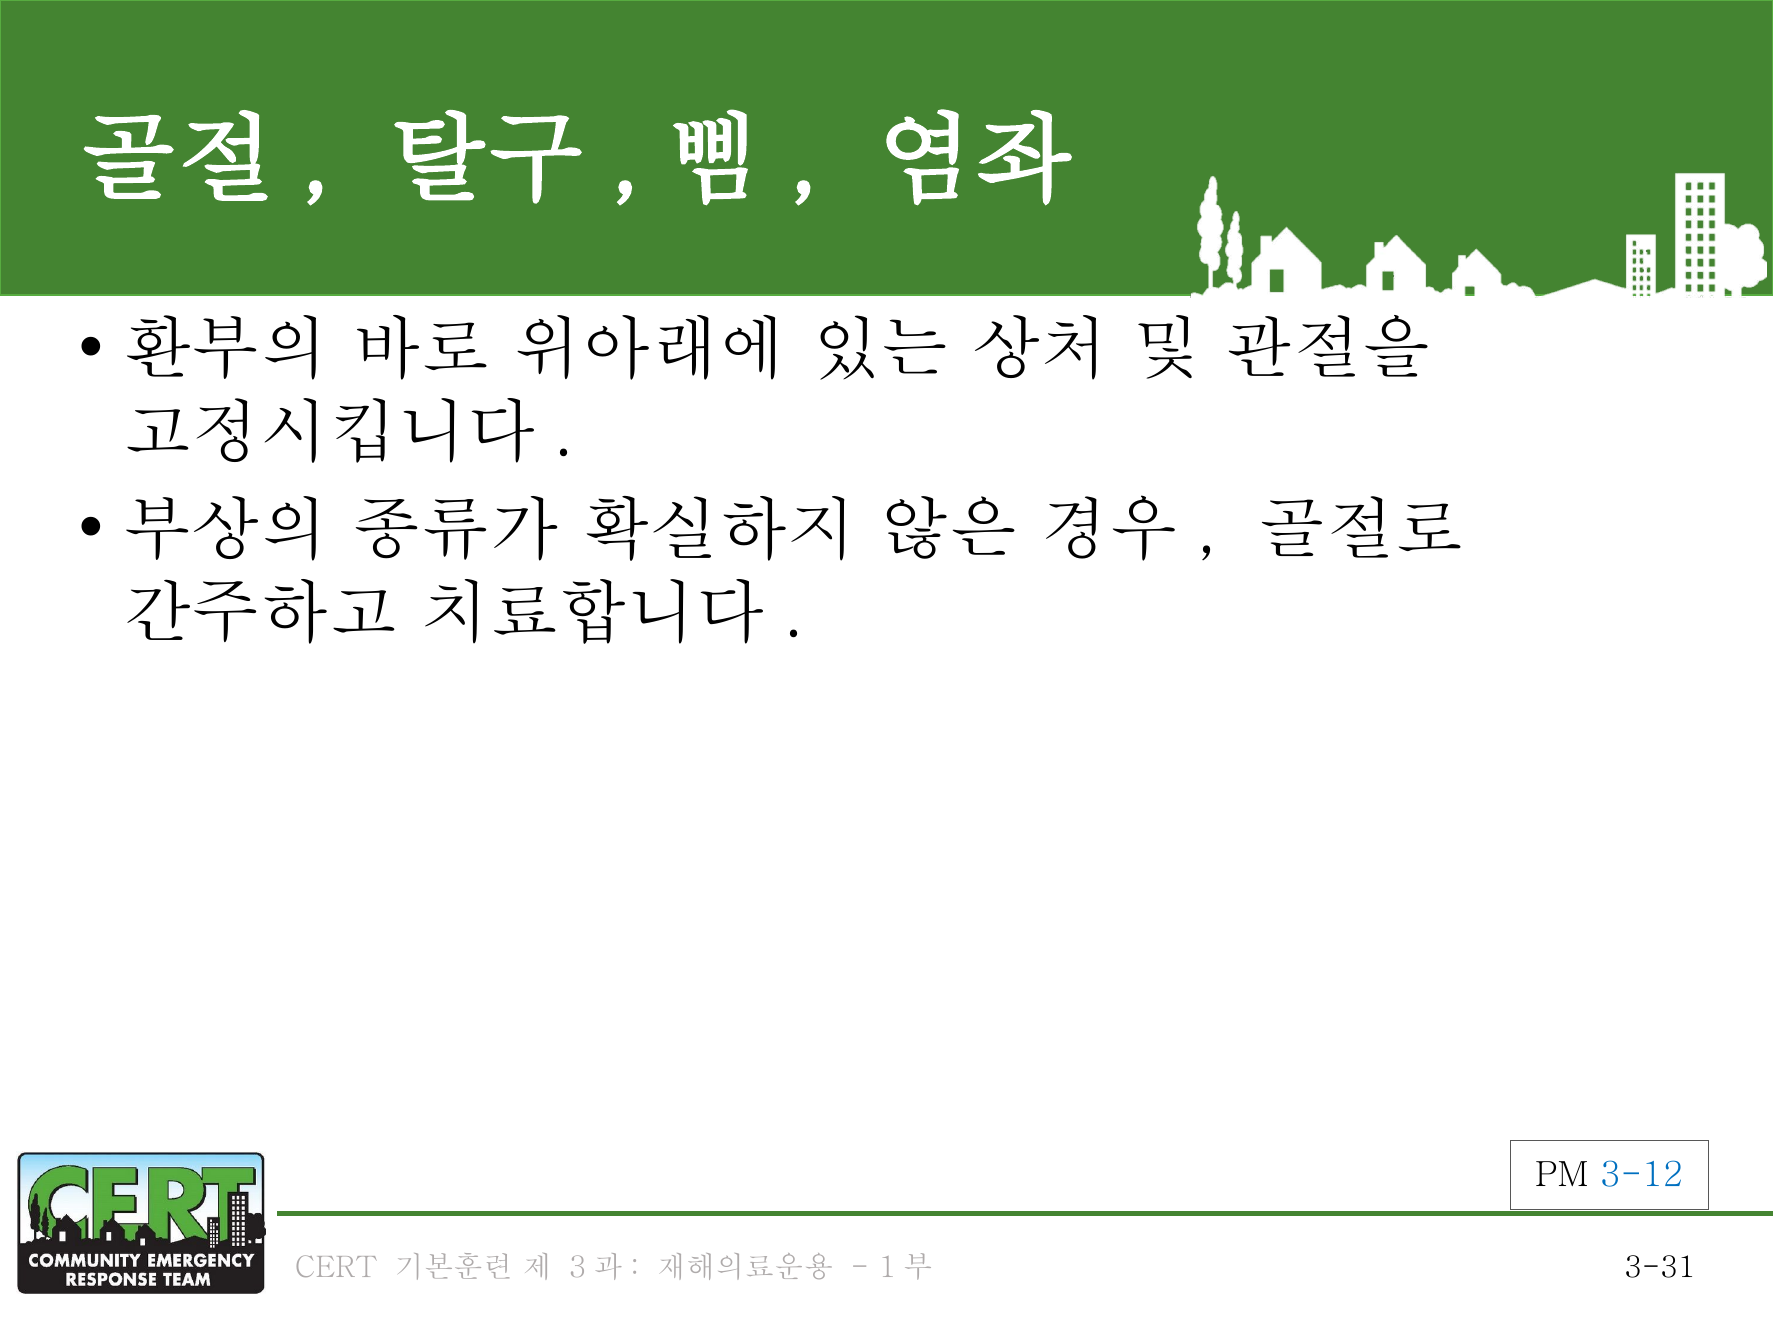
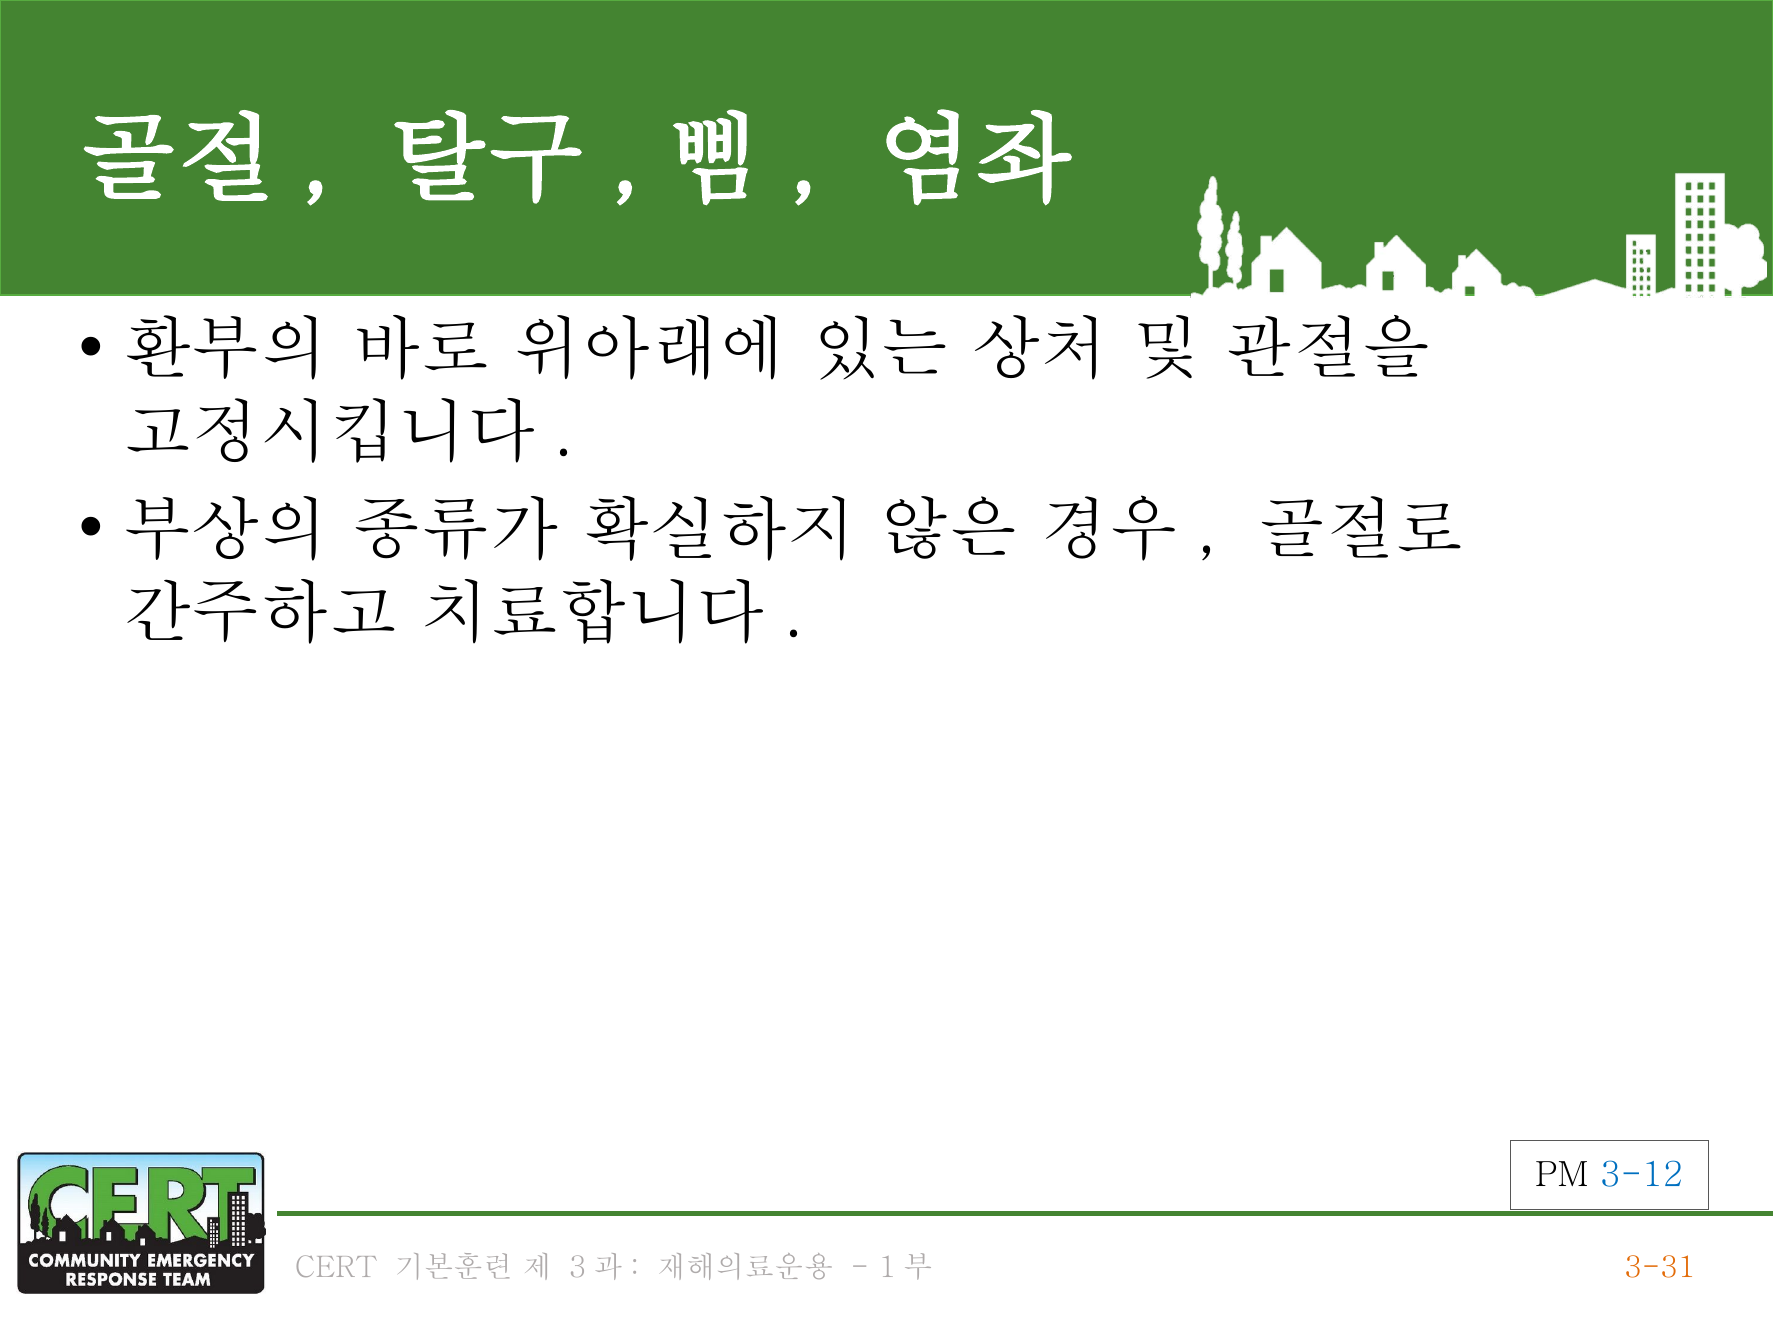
3-31 colour: black -> orange
